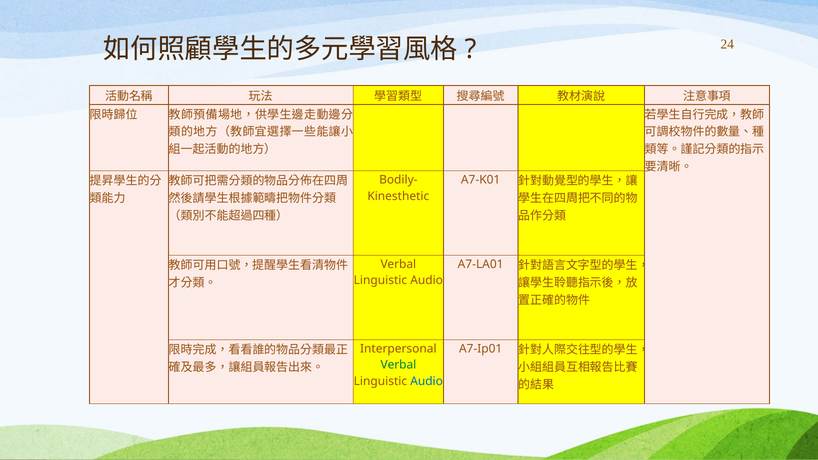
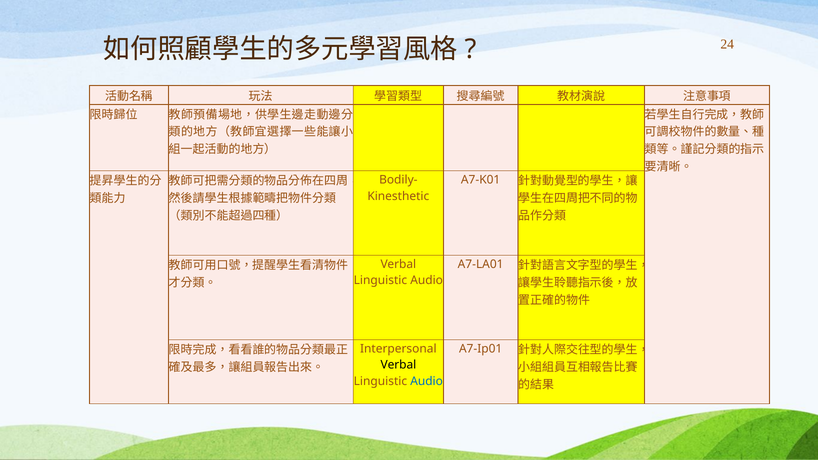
Verbal at (398, 365) colour: green -> black
